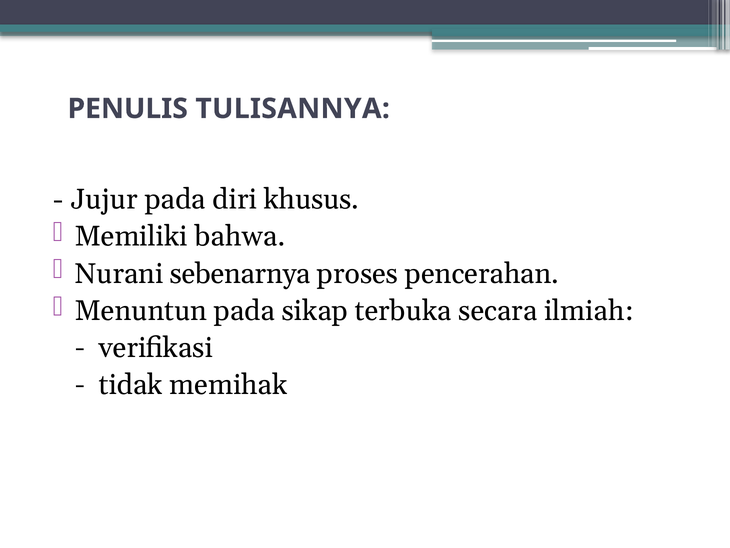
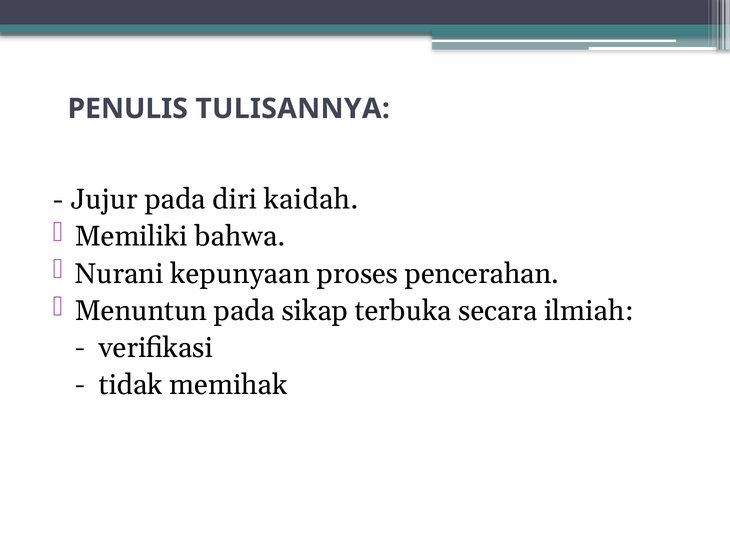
khusus: khusus -> kaidah
sebenarnya: sebenarnya -> kepunyaan
